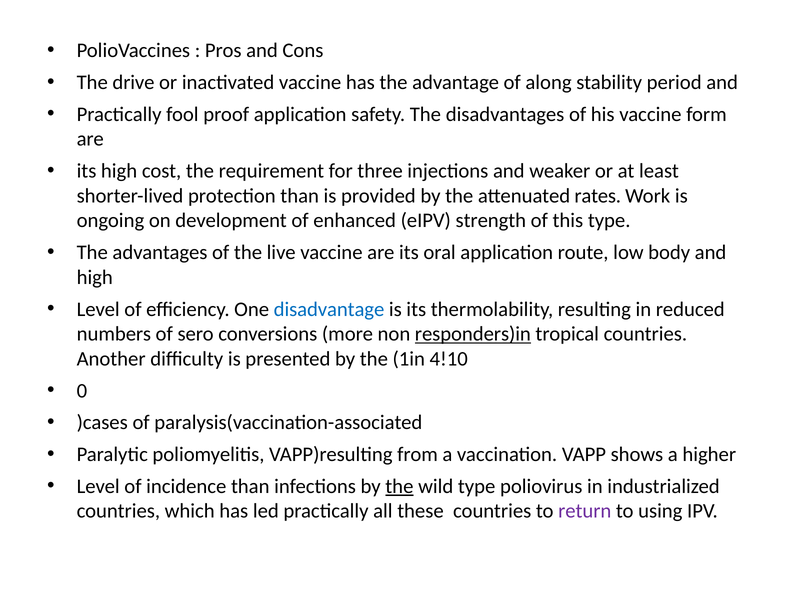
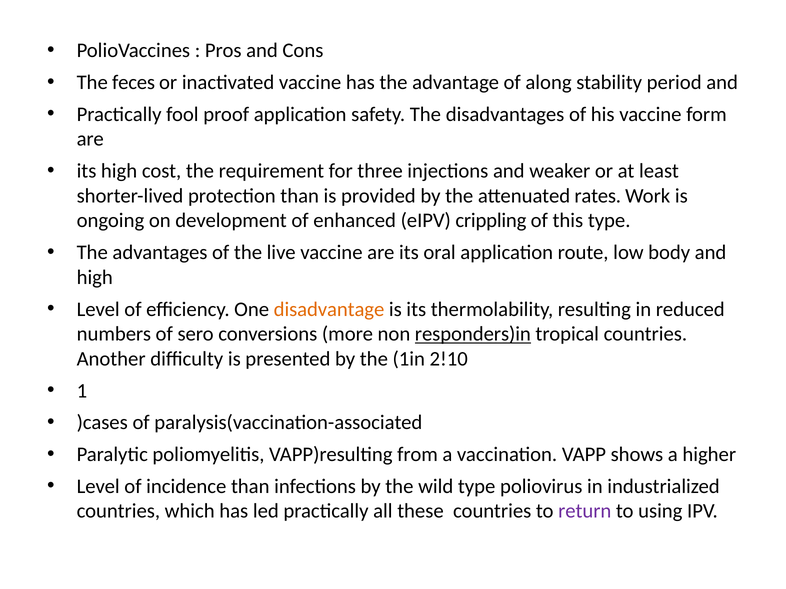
drive: drive -> feces
strength: strength -> crippling
disadvantage colour: blue -> orange
4!10: 4!10 -> 2!10
0: 0 -> 1
the at (399, 487) underline: present -> none
